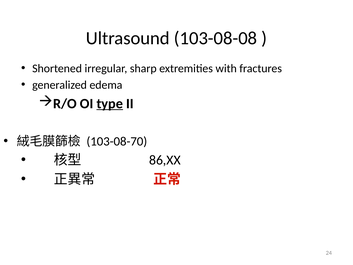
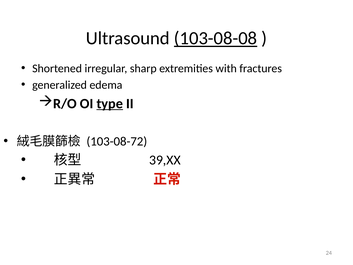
103-08-08 underline: none -> present
103-08-70: 103-08-70 -> 103-08-72
86,XX: 86,XX -> 39,XX
